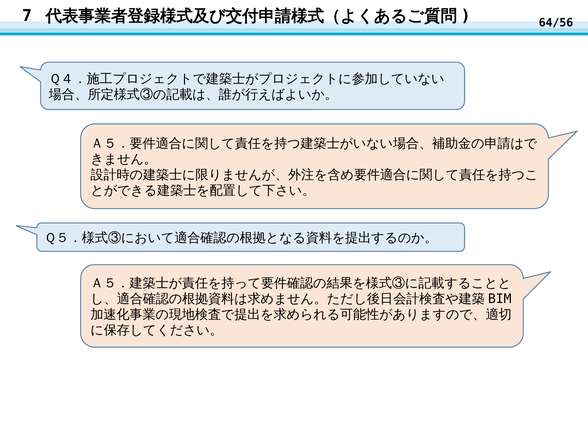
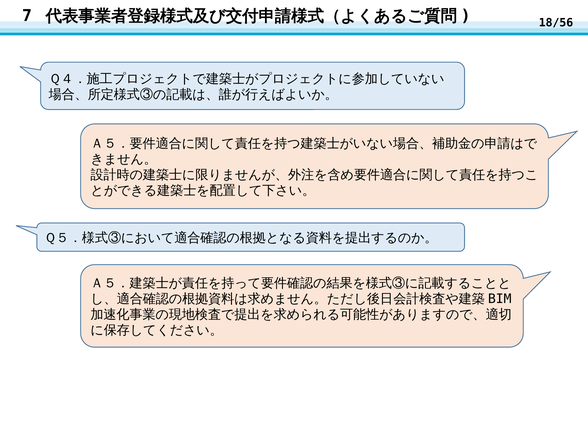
64/56: 64/56 -> 18/56
